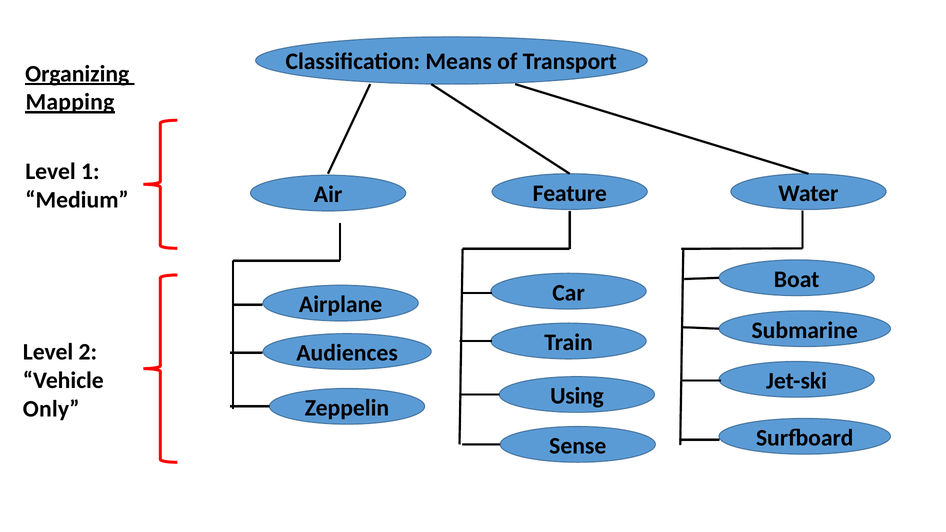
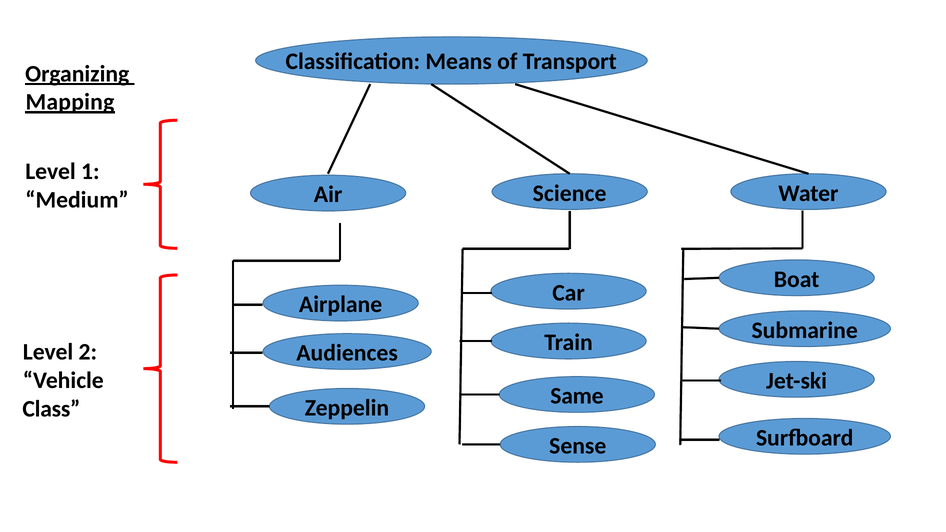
Feature: Feature -> Science
Using: Using -> Same
Only: Only -> Class
